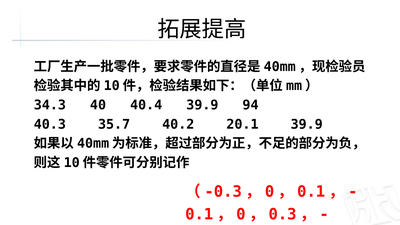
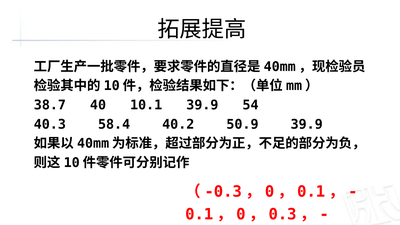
34.3: 34.3 -> 38.7
40.4: 40.4 -> 10.1
94: 94 -> 54
35.7: 35.7 -> 58.4
20.1: 20.1 -> 50.9
